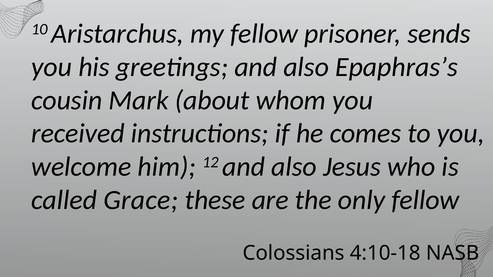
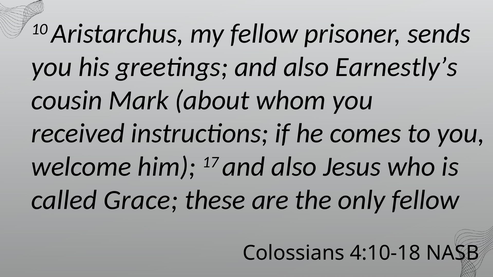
Epaphras’s: Epaphras’s -> Earnestly’s
12: 12 -> 17
